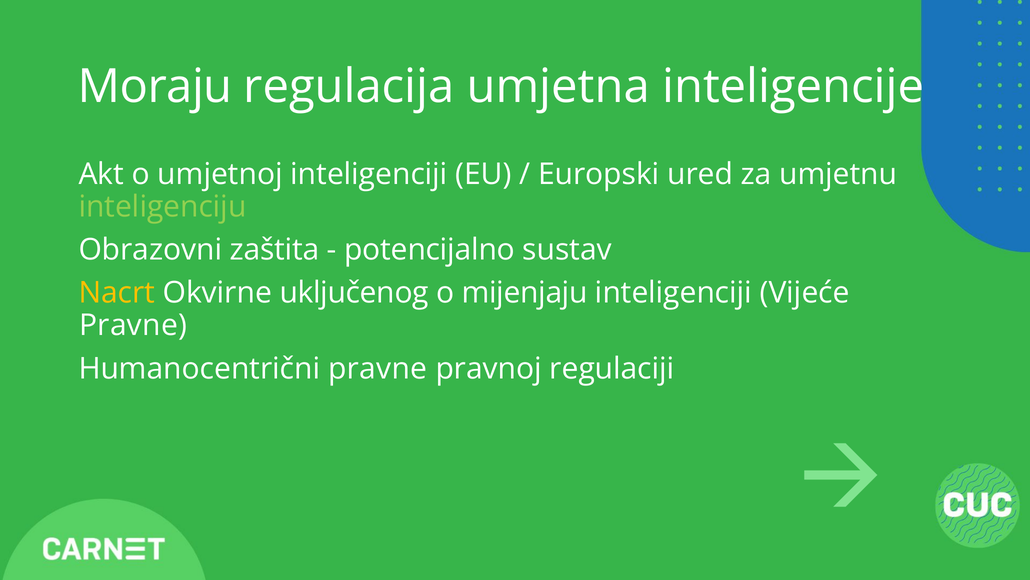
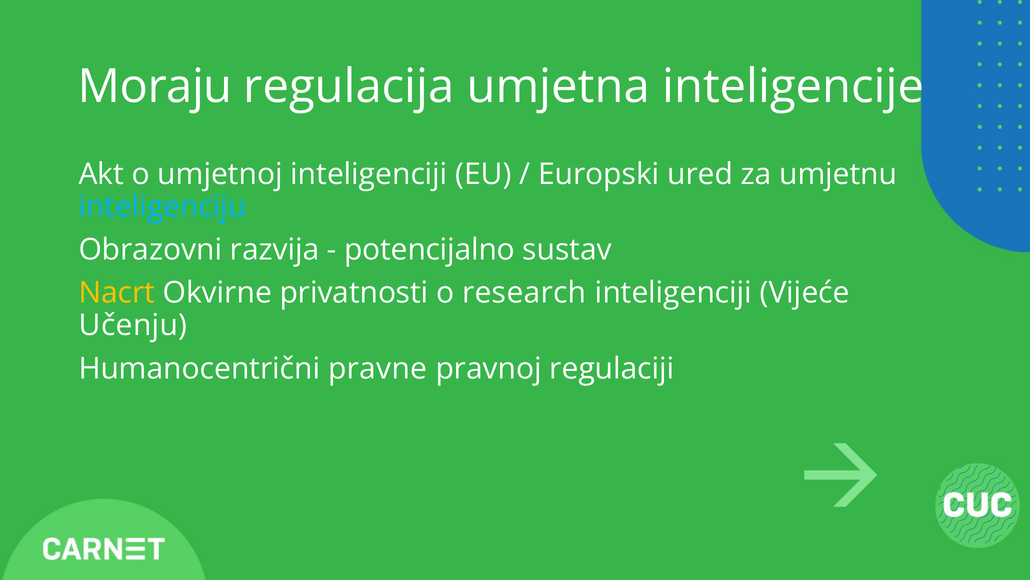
inteligenciju colour: light green -> light blue
zaštita: zaštita -> razvija
uključenog: uključenog -> privatnosti
mijenjaju: mijenjaju -> research
Pravne at (133, 325): Pravne -> Učenju
